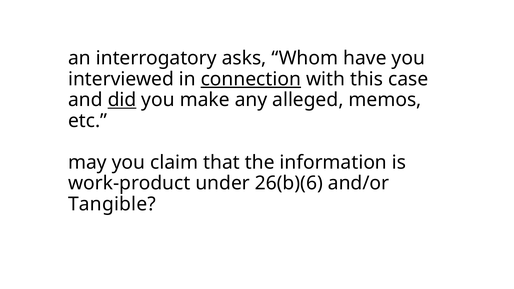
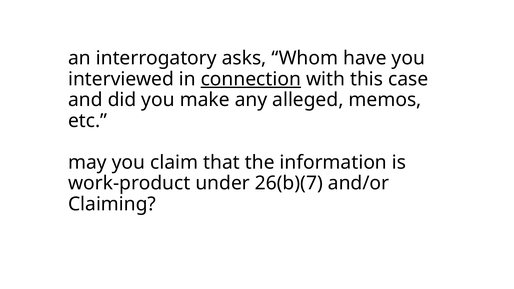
did underline: present -> none
26(b)(6: 26(b)(6 -> 26(b)(7
Tangible: Tangible -> Claiming
